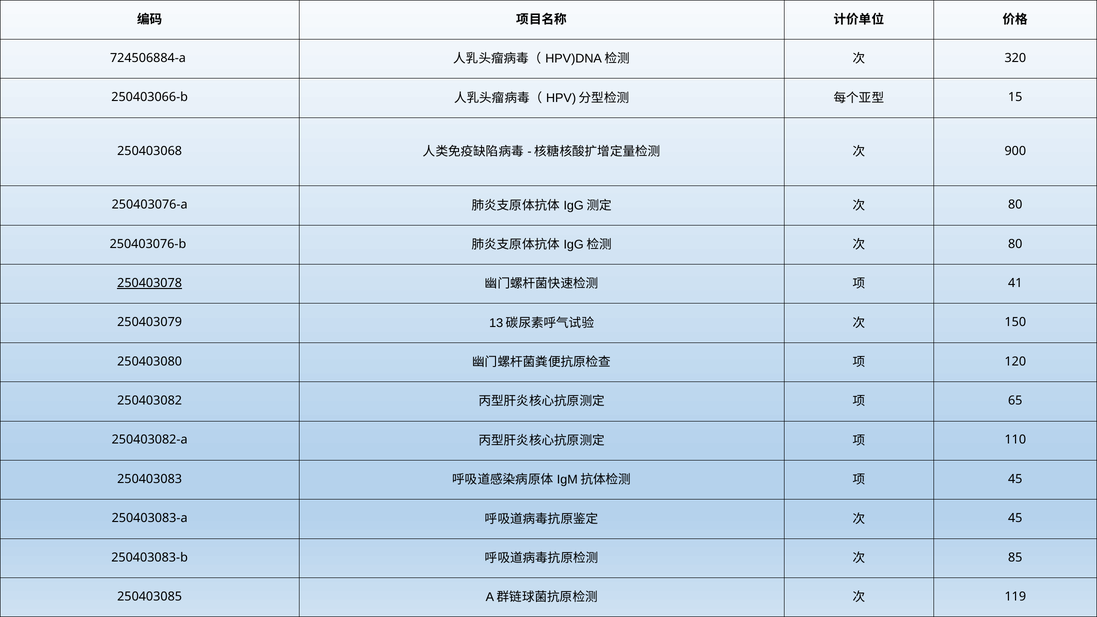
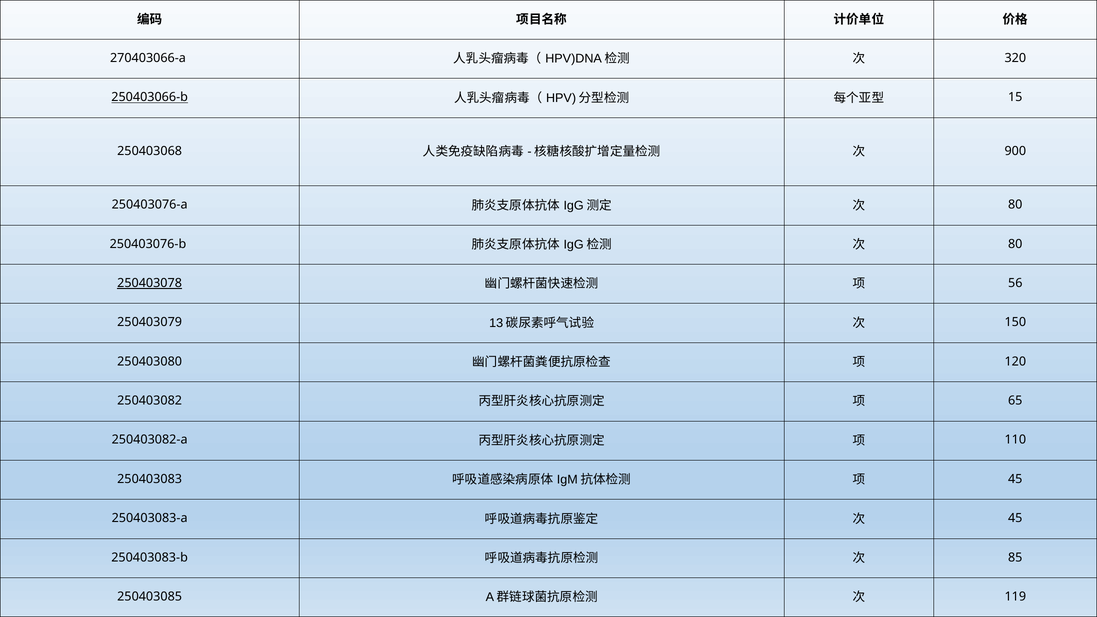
724506884-a: 724506884-a -> 270403066-a
250403066-b underline: none -> present
41: 41 -> 56
